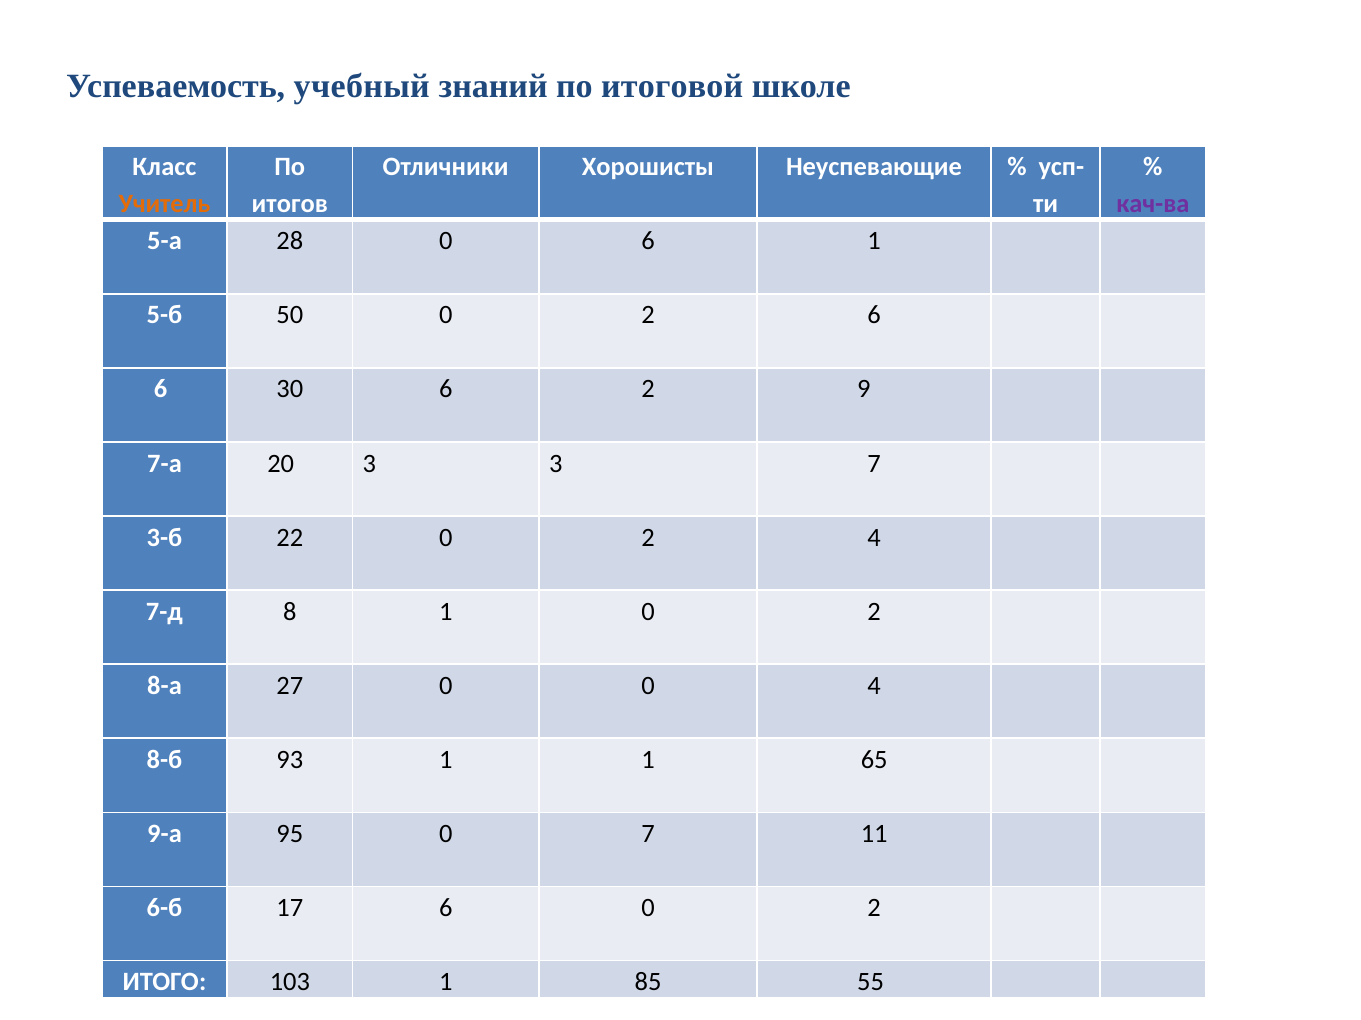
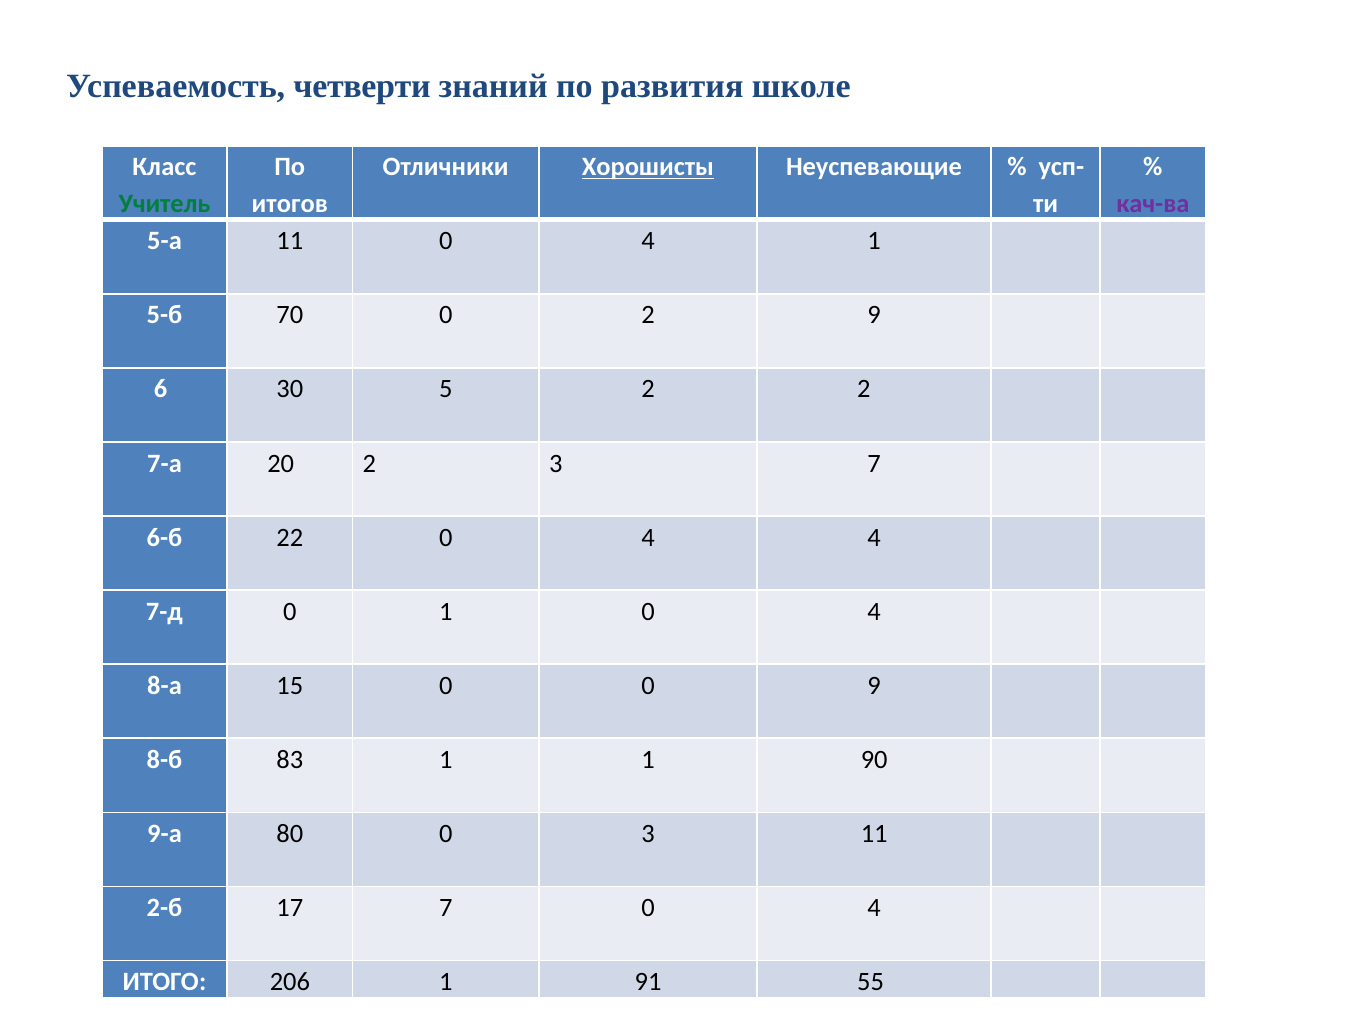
учебный: учебный -> четверти
итоговой: итоговой -> развития
Хорошисты underline: none -> present
Учитель colour: orange -> green
5-а 28: 28 -> 11
6 at (648, 241): 6 -> 4
50: 50 -> 70
2 6: 6 -> 9
30 6: 6 -> 5
2 9: 9 -> 2
20 3: 3 -> 2
3-б: 3-б -> 6-б
22 0 2: 2 -> 4
7-д 8: 8 -> 0
1 0 2: 2 -> 4
27: 27 -> 15
0 4: 4 -> 9
93: 93 -> 83
65: 65 -> 90
95: 95 -> 80
0 7: 7 -> 3
6-б: 6-б -> 2-б
17 6: 6 -> 7
2 at (874, 908): 2 -> 4
103: 103 -> 206
85: 85 -> 91
